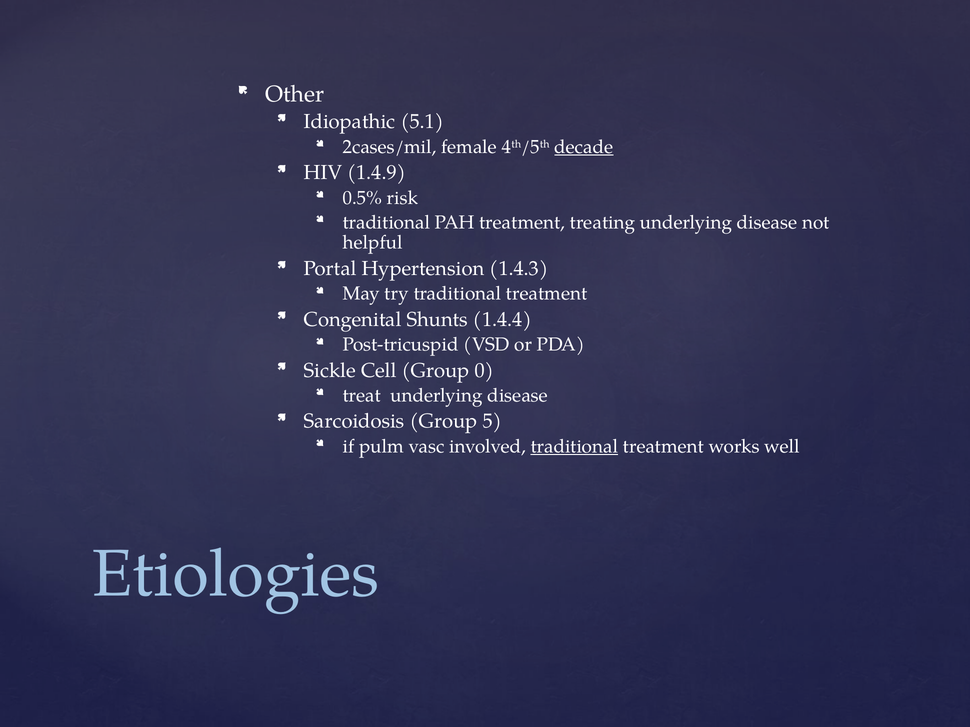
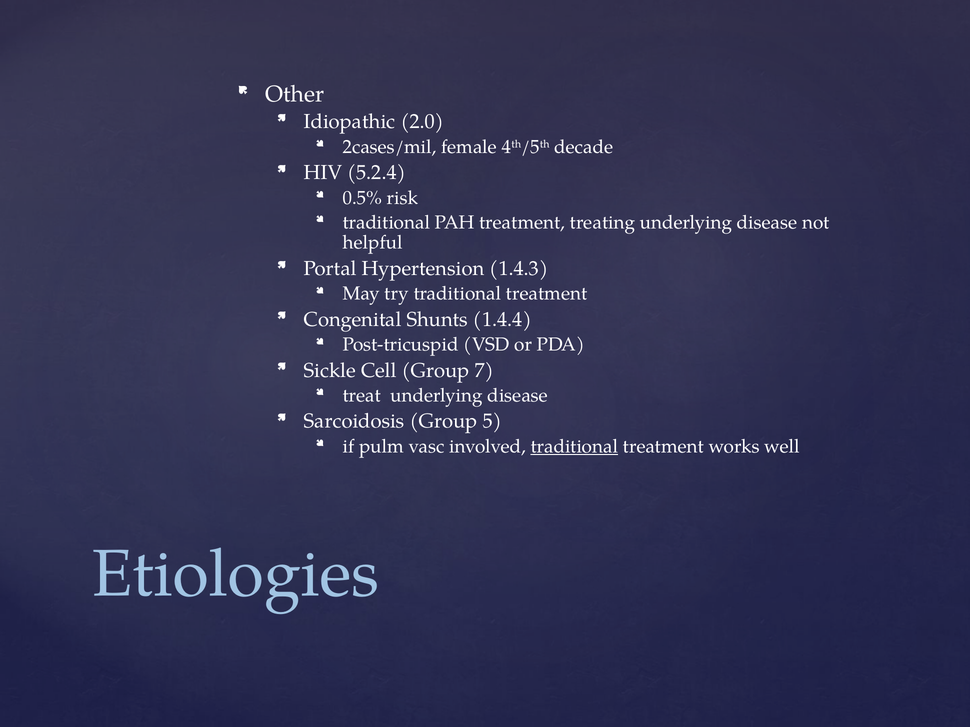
5.1: 5.1 -> 2.0
decade underline: present -> none
1.4.9: 1.4.9 -> 5.2.4
0: 0 -> 7
